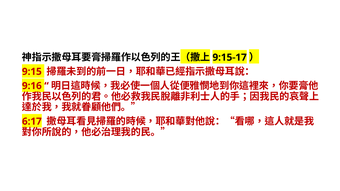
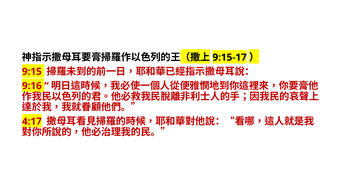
6:17: 6:17 -> 4:17
